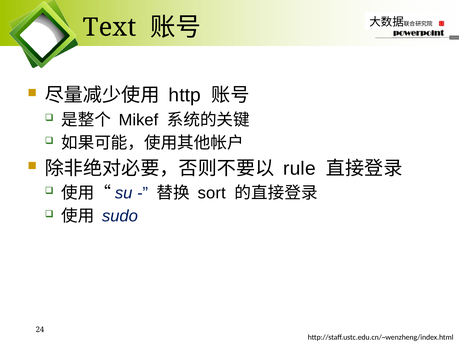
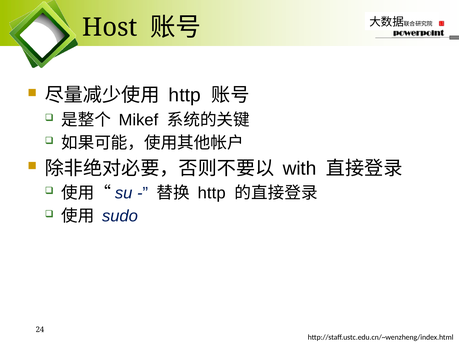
Text: Text -> Host
rule: rule -> with
sort at (212, 193): sort -> http
